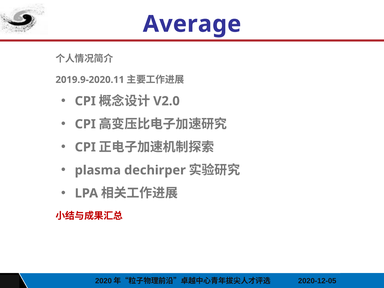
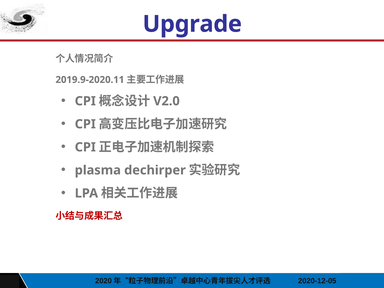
Average: Average -> Upgrade
